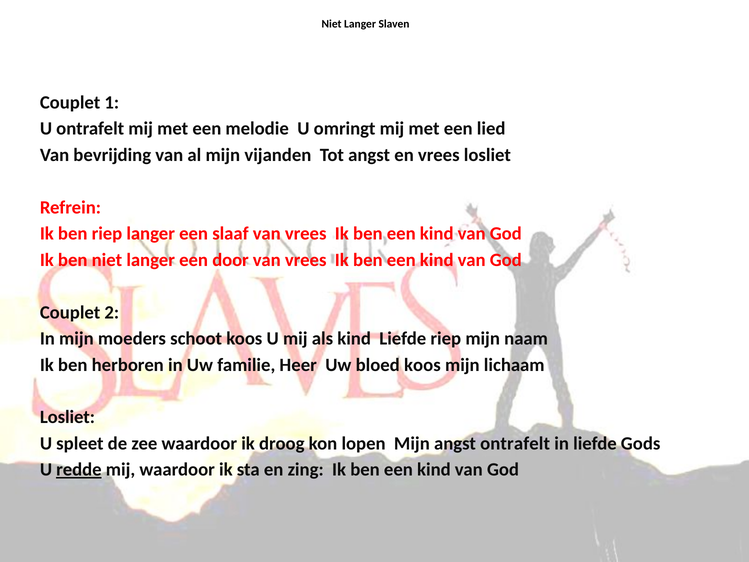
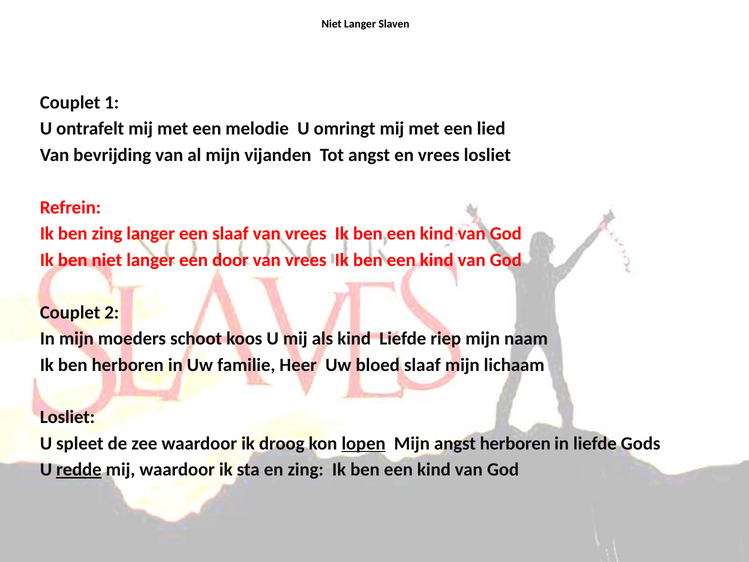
ben riep: riep -> zing
bloed koos: koos -> slaaf
lopen underline: none -> present
angst ontrafelt: ontrafelt -> herboren
